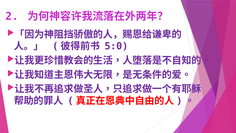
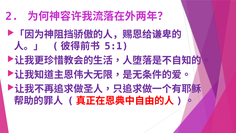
5:0: 5:0 -> 5:1
